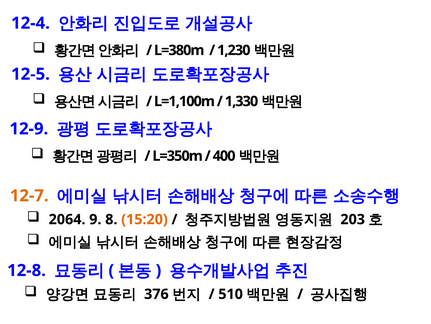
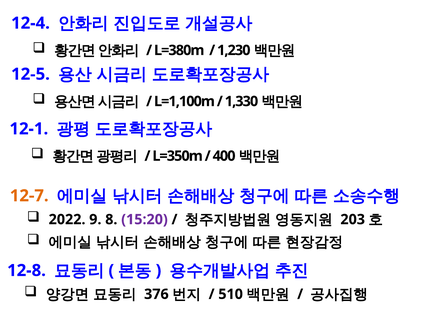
12-9: 12-9 -> 12-1
2064: 2064 -> 2022
15:20 colour: orange -> purple
